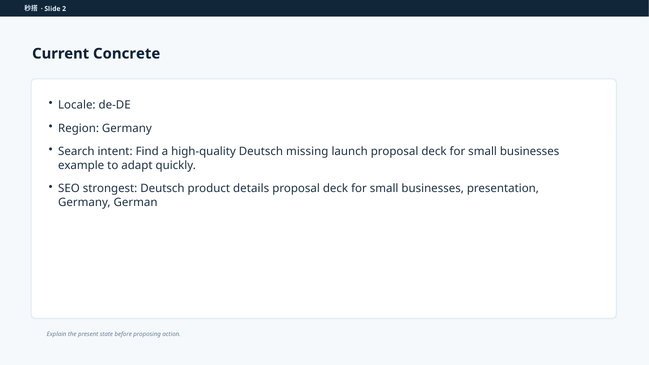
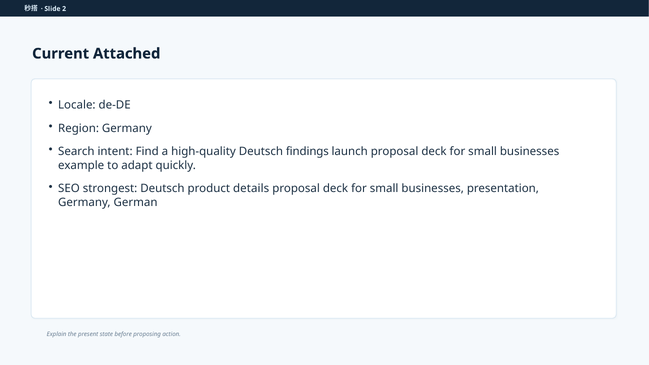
Concrete: Concrete -> Attached
missing: missing -> findings
